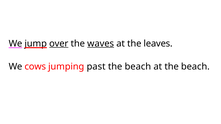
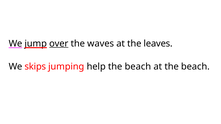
waves underline: present -> none
cows: cows -> skips
past: past -> help
